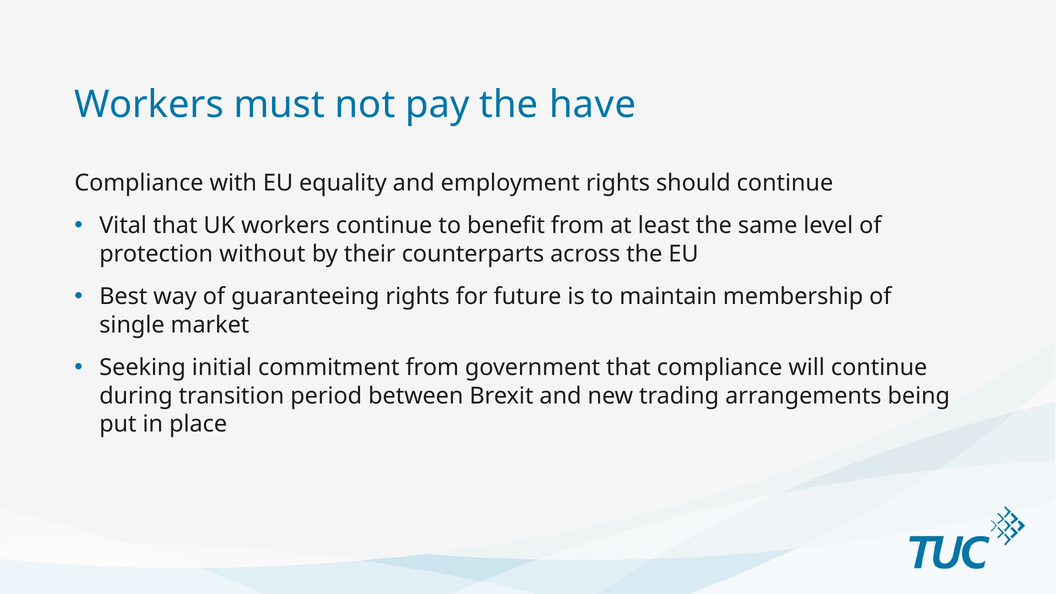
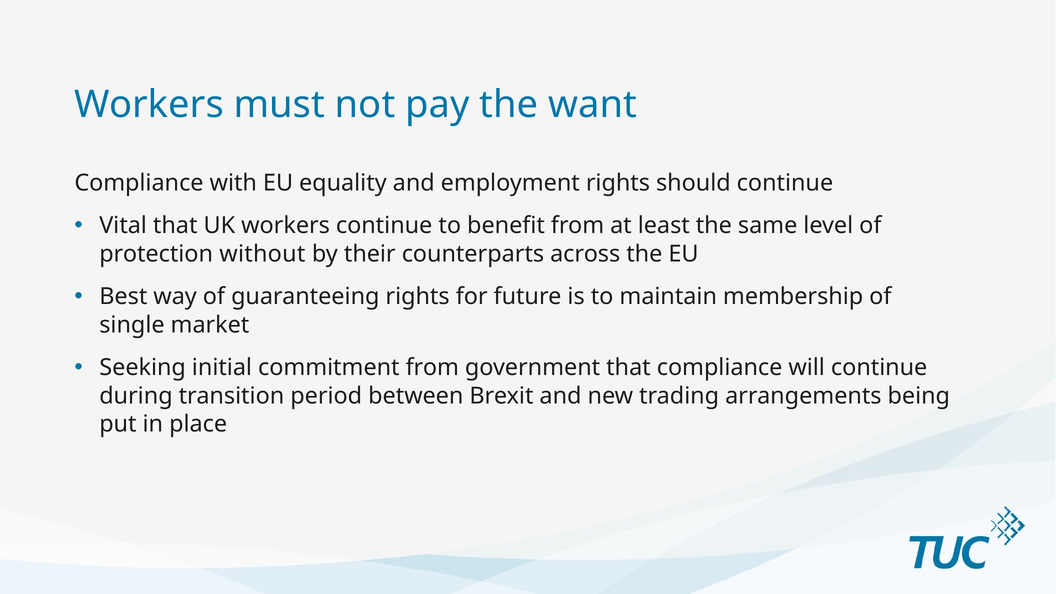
have: have -> want
